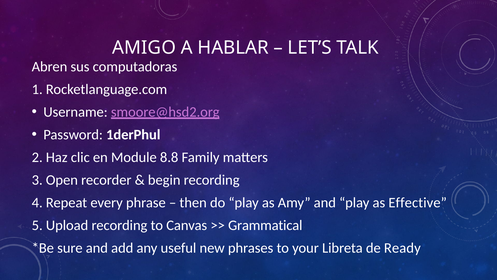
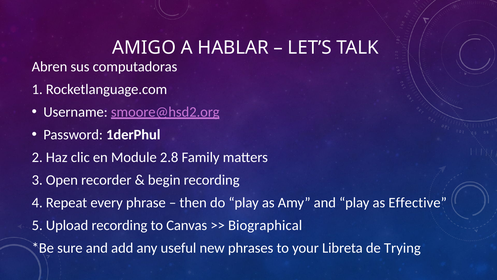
8.8: 8.8 -> 2.8
Grammatical: Grammatical -> Biographical
Ready: Ready -> Trying
